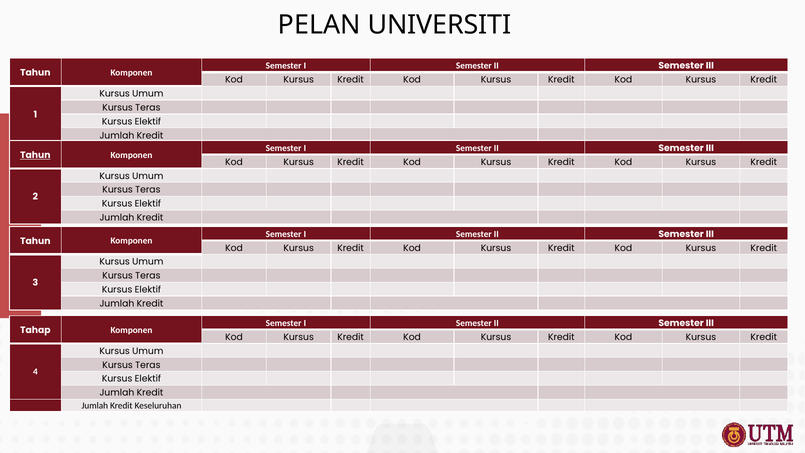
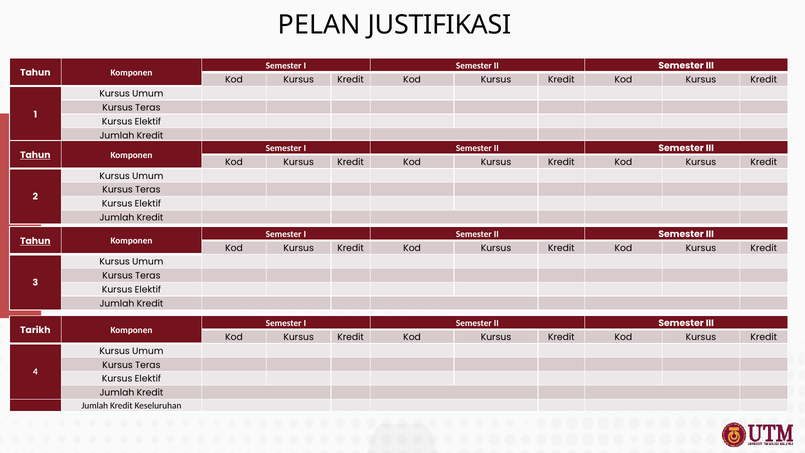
UNIVERSITI: UNIVERSITI -> JUSTIFIKASI
Tahun at (35, 241) underline: none -> present
Tahap: Tahap -> Tarikh
